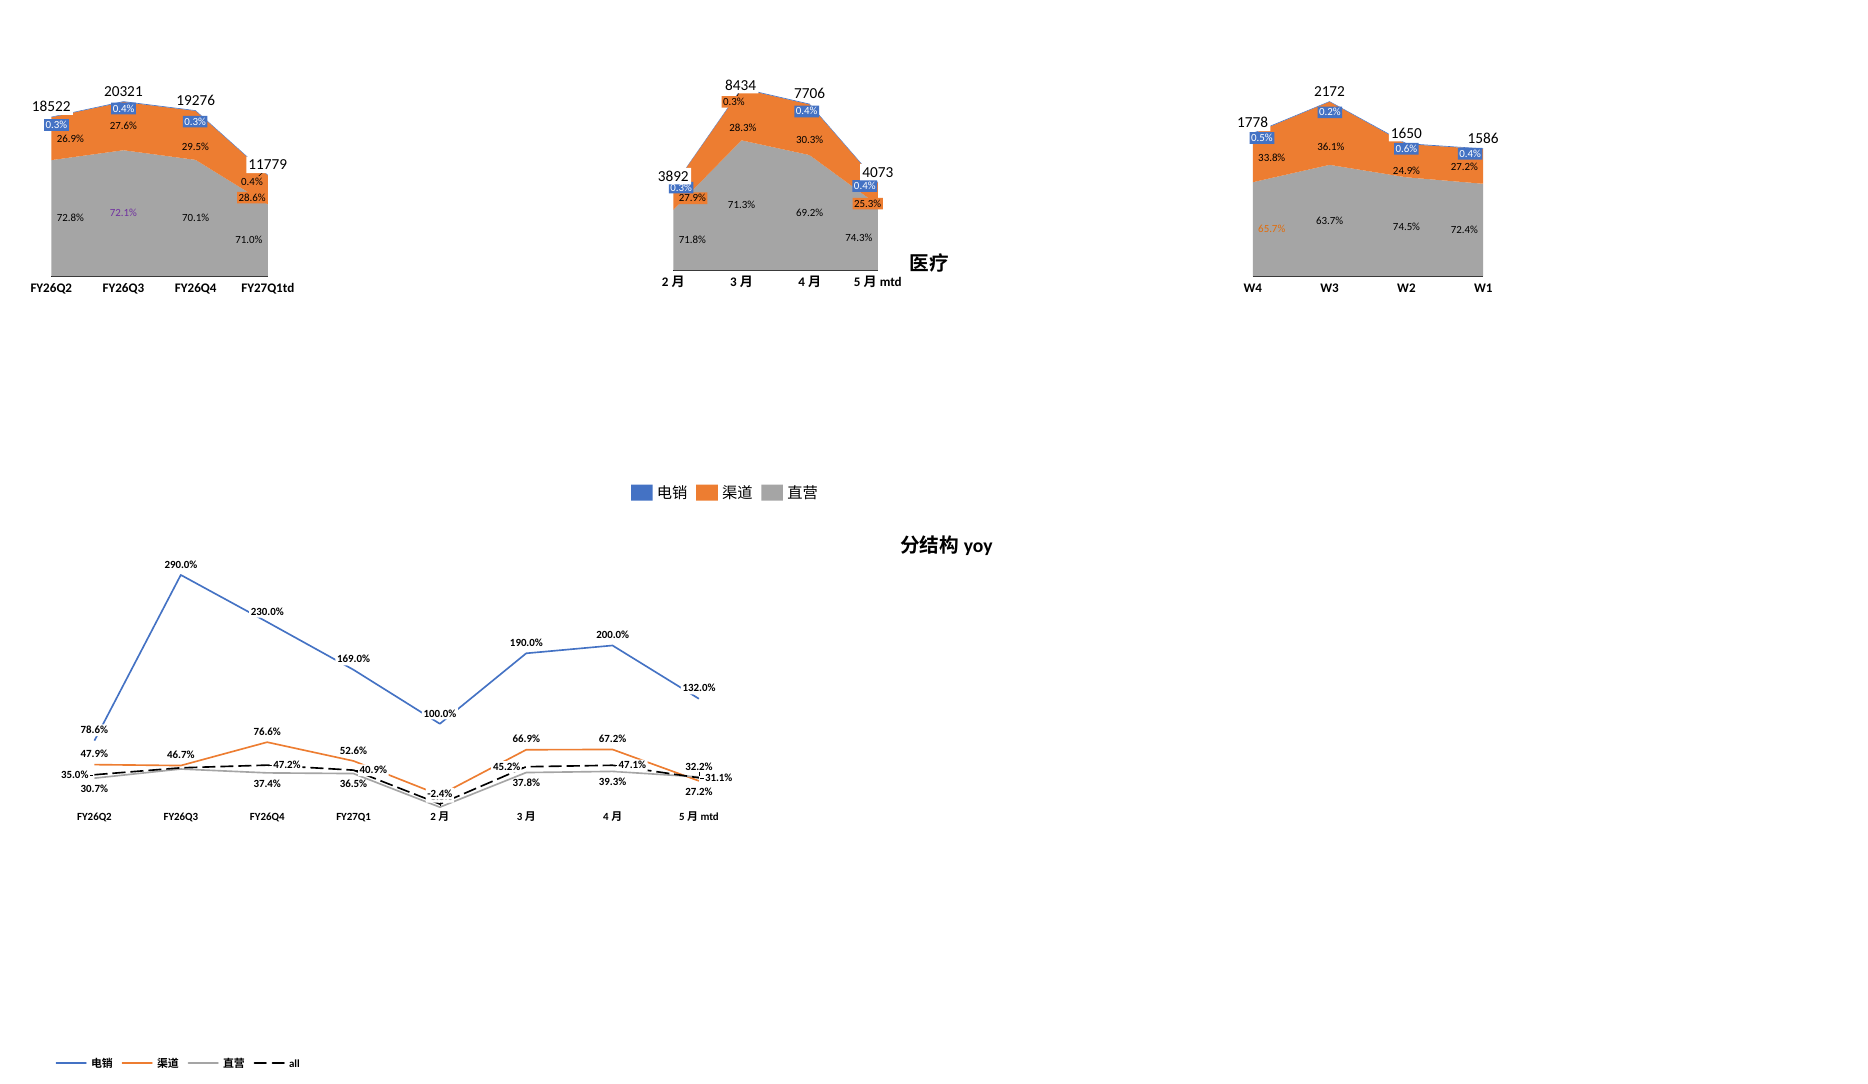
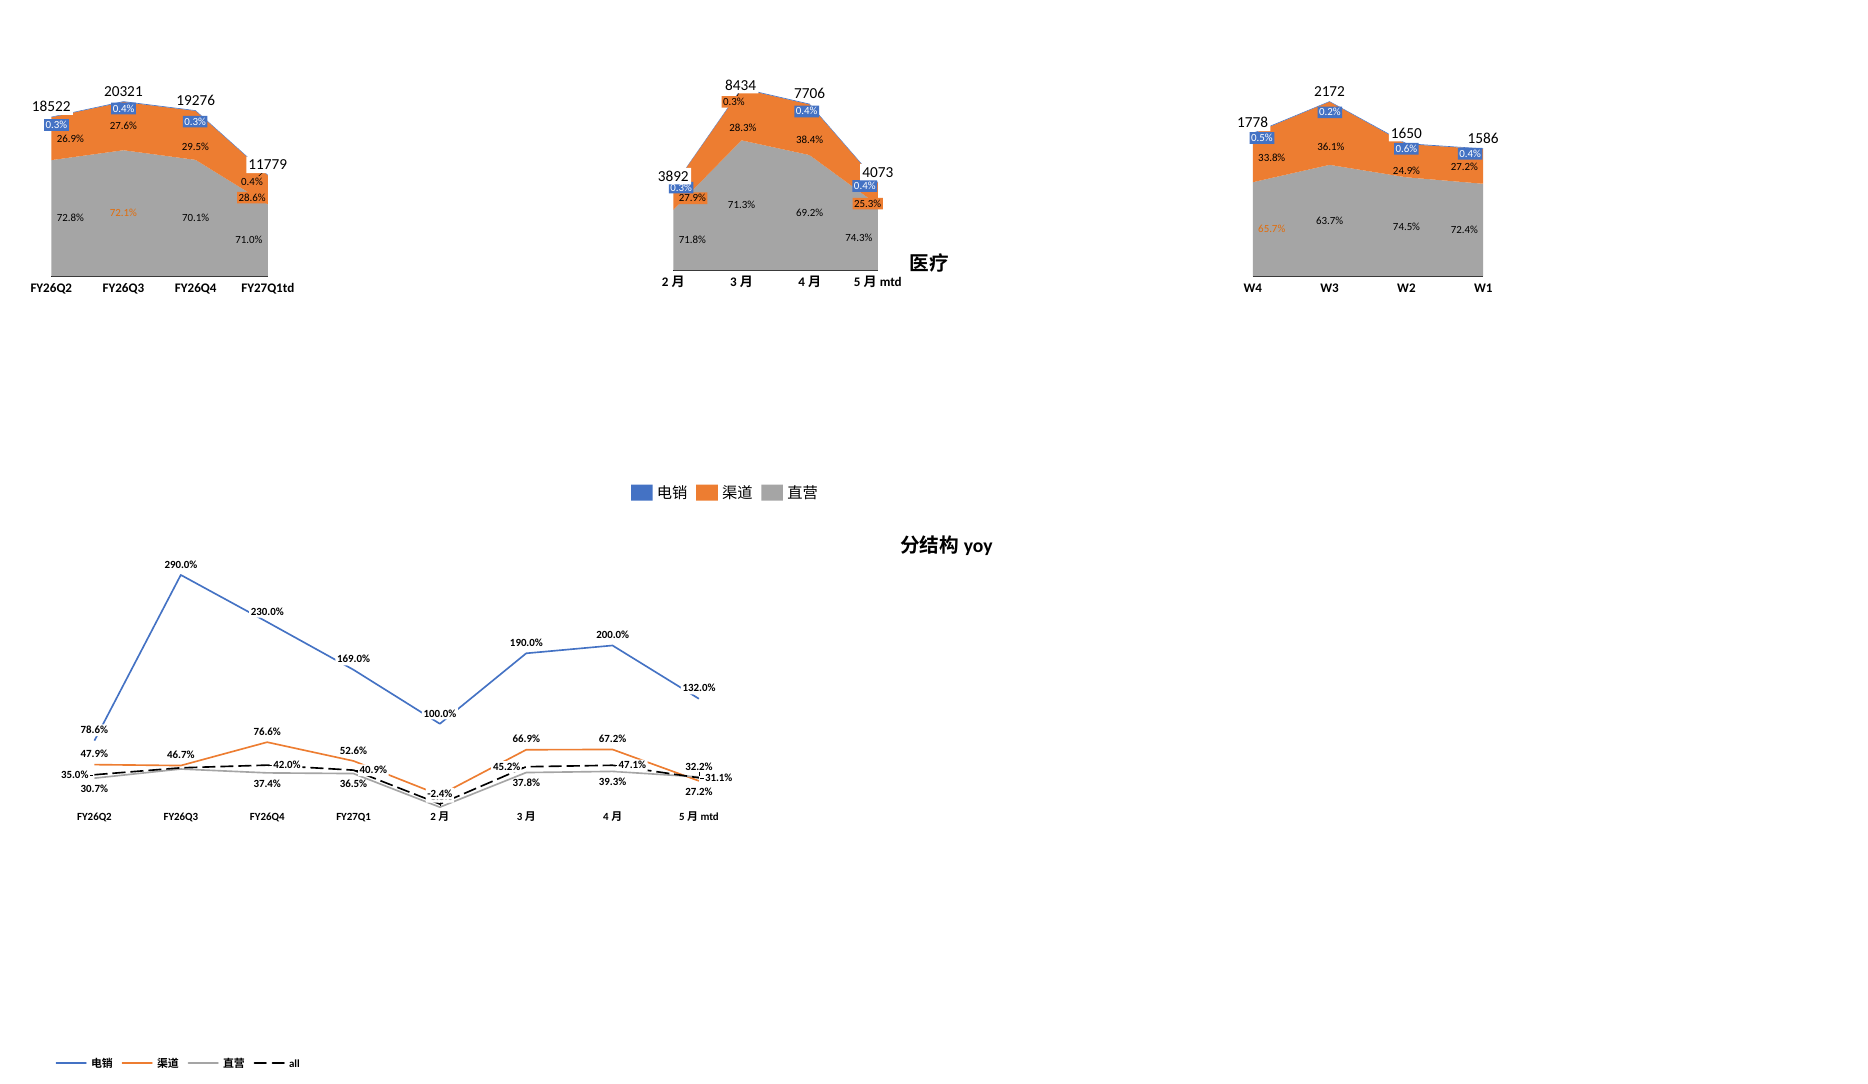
30.3%: 30.3% -> 38.4%
72.1% colour: purple -> orange
47.2%: 47.2% -> 42.0%
